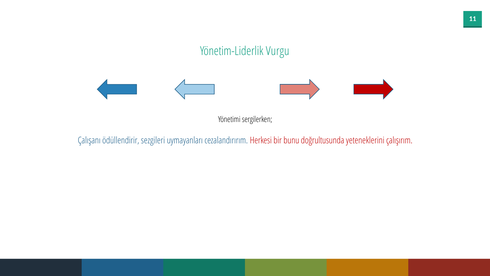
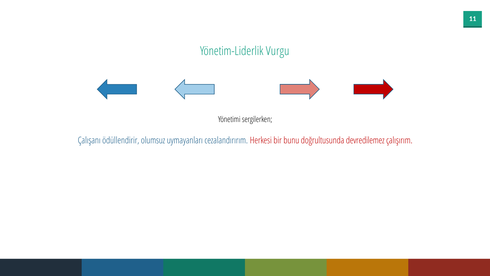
sezgileri: sezgileri -> olumsuz
yeteneklerini: yeteneklerini -> devredilemez
